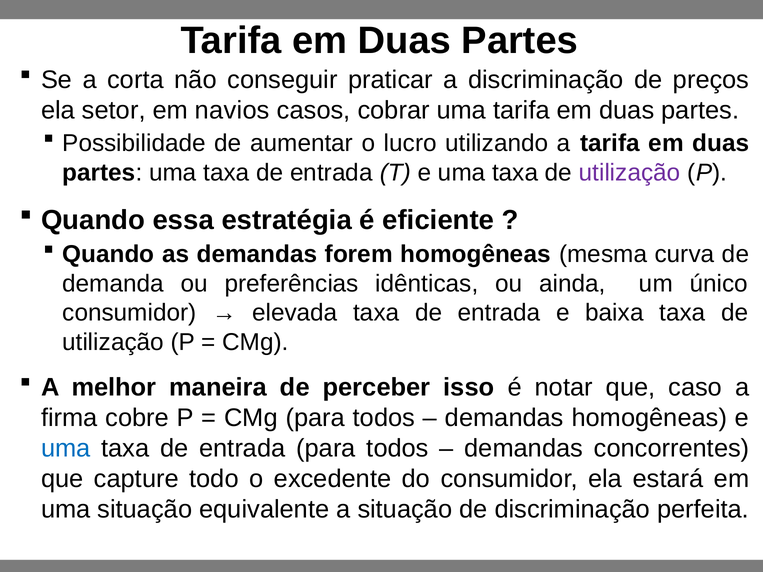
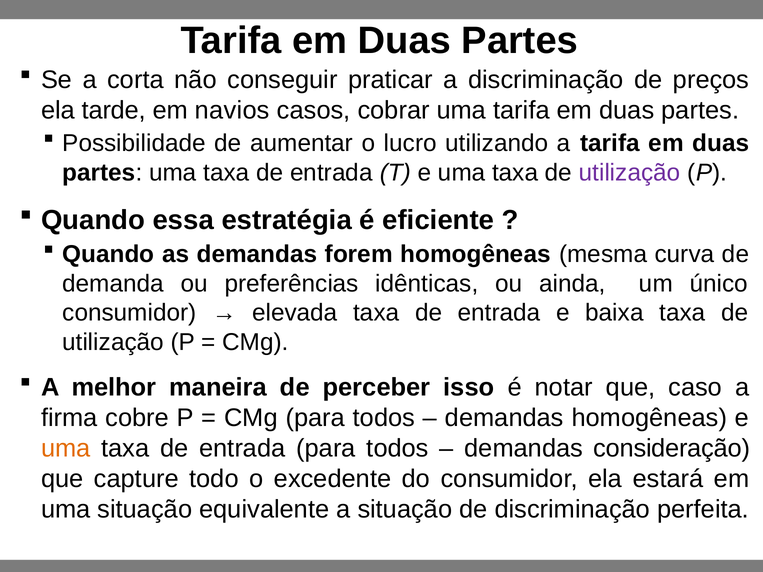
setor: setor -> tarde
uma at (66, 448) colour: blue -> orange
concorrentes: concorrentes -> consideração
